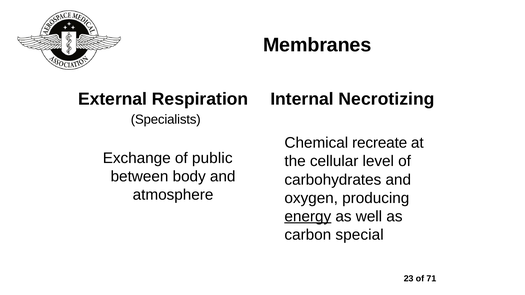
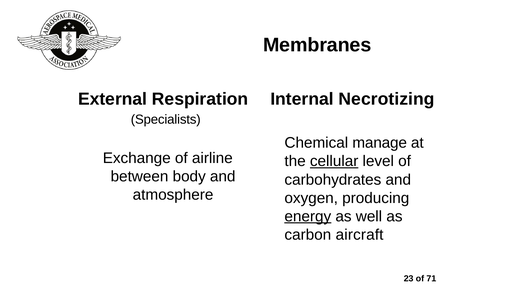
recreate: recreate -> manage
public: public -> airline
cellular underline: none -> present
special: special -> aircraft
